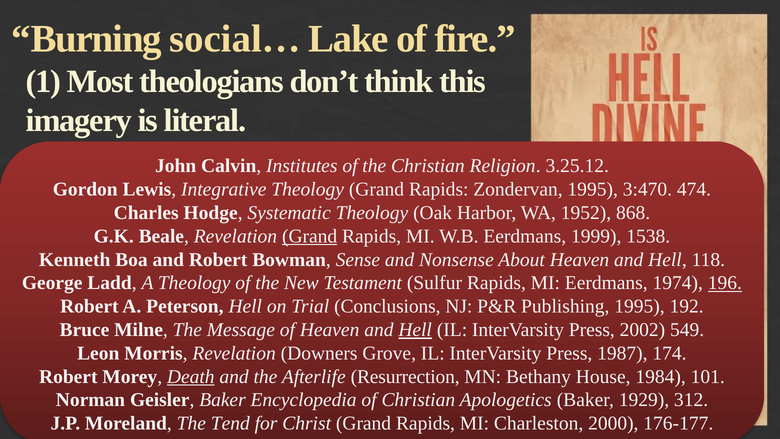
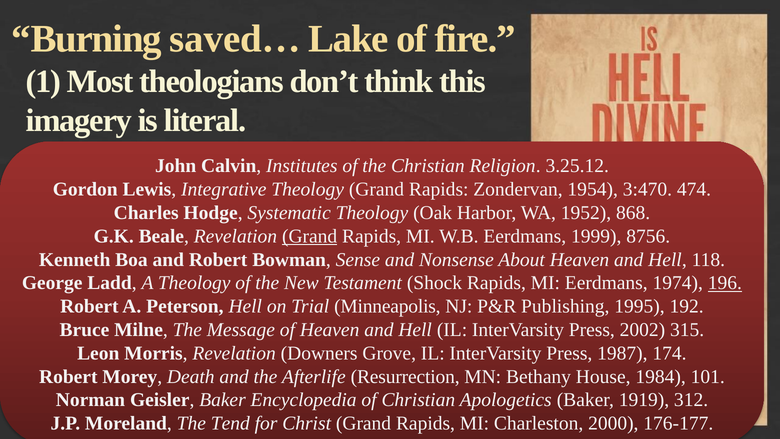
social…: social… -> saved…
Zondervan 1995: 1995 -> 1954
1538: 1538 -> 8756
Sulfur: Sulfur -> Shock
Conclusions: Conclusions -> Minneapolis
Hell at (415, 330) underline: present -> none
549: 549 -> 315
Death underline: present -> none
1929: 1929 -> 1919
